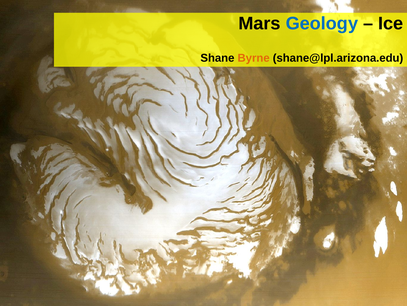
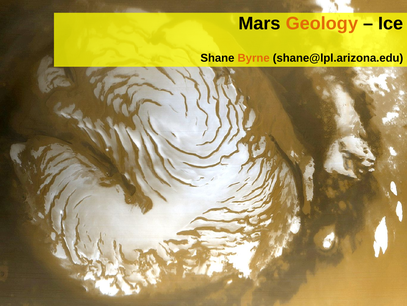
Geology colour: blue -> orange
